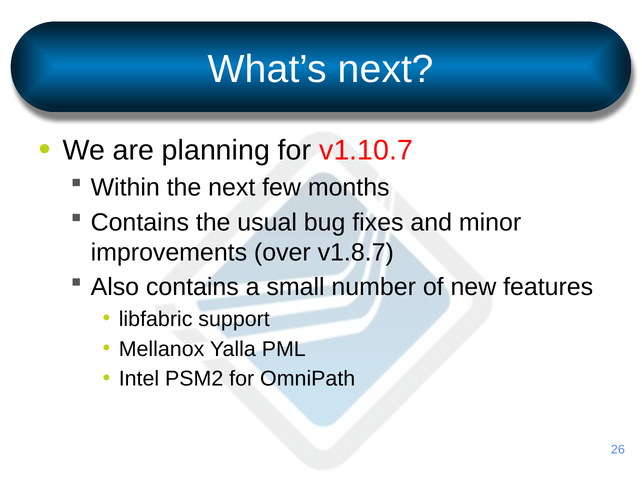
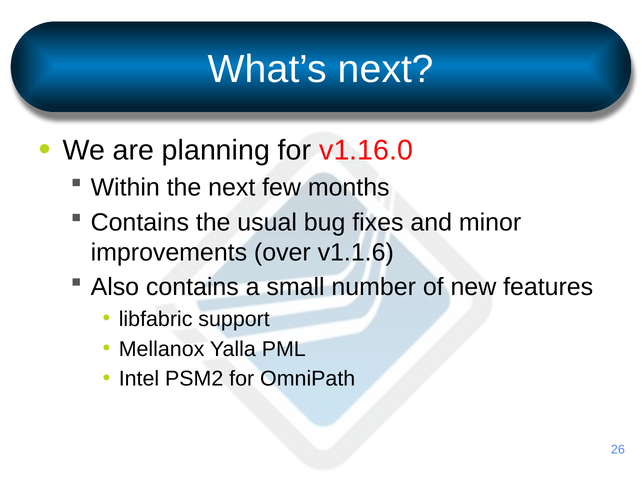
v1.10.7: v1.10.7 -> v1.16.0
v1.8.7: v1.8.7 -> v1.1.6
